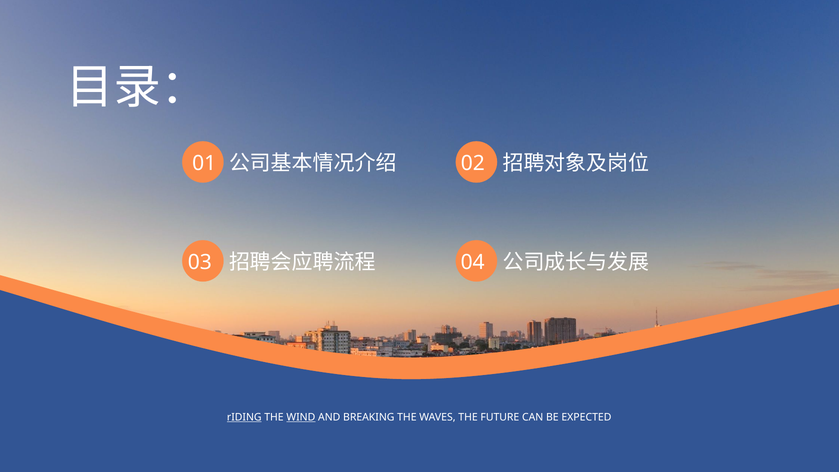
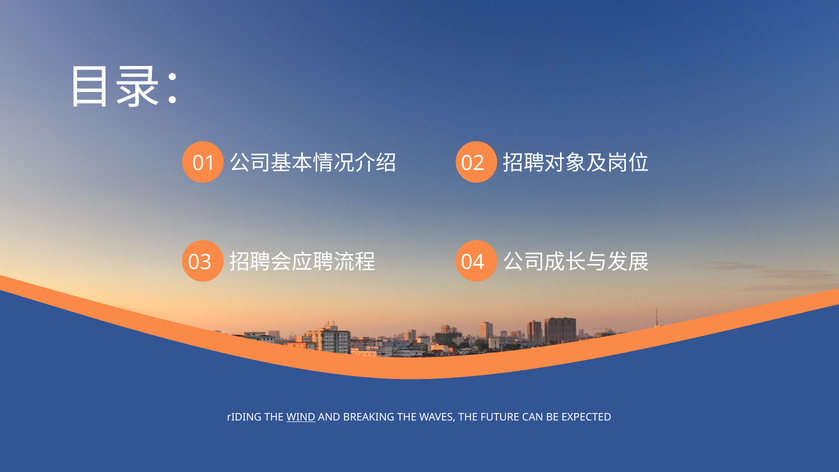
rIDING underline: present -> none
